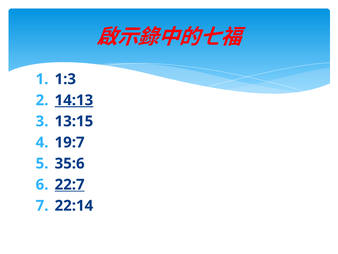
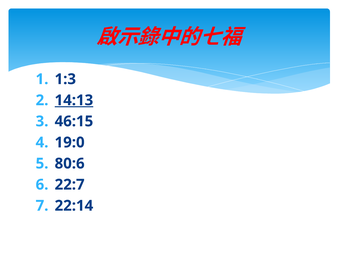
13:15: 13:15 -> 46:15
19:7: 19:7 -> 19:0
35:6: 35:6 -> 80:6
22:7 underline: present -> none
